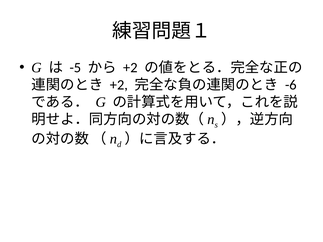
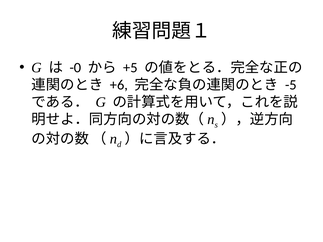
-5: -5 -> -0
+2 at (130, 68): +2 -> +5
+2 at (119, 85): +2 -> +6
-6: -6 -> -5
